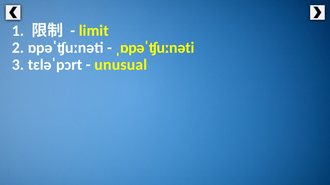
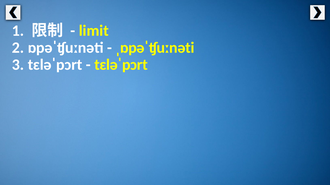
unusual at (121, 65): unusual -> tɛləˈpɔrt
